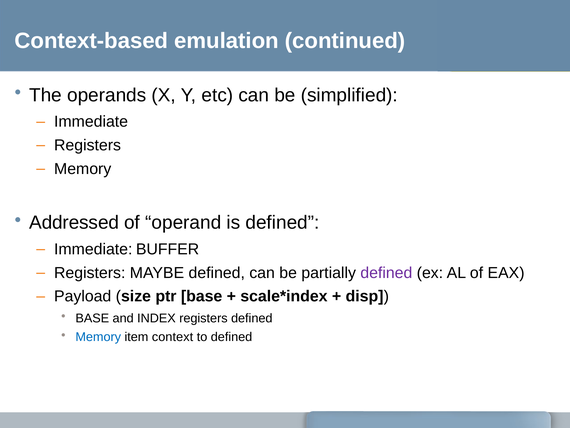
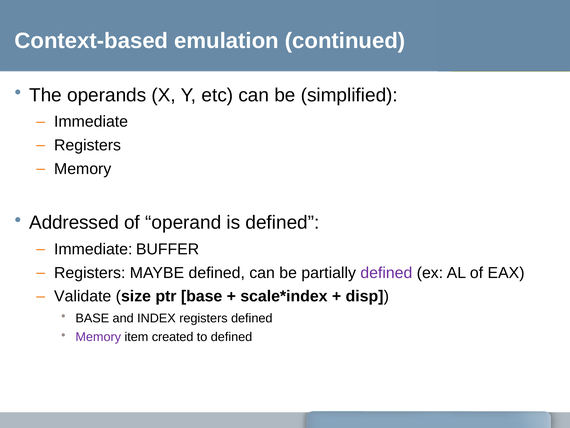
Payload: Payload -> Validate
Memory at (98, 337) colour: blue -> purple
context: context -> created
